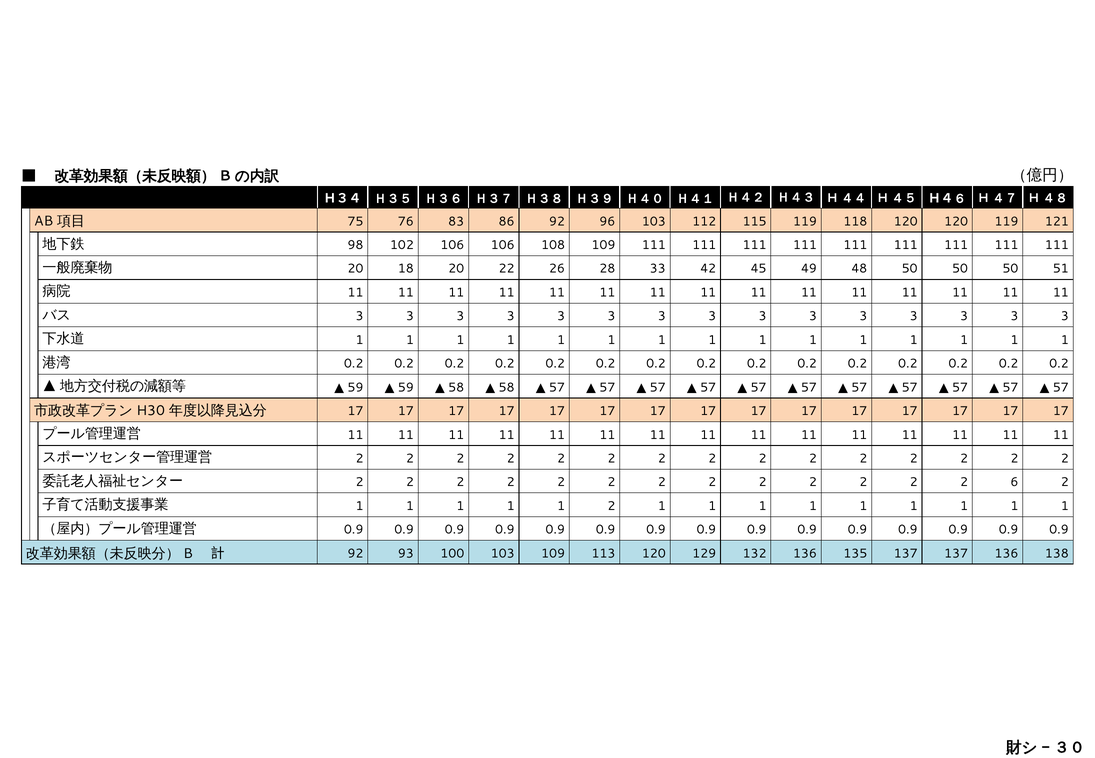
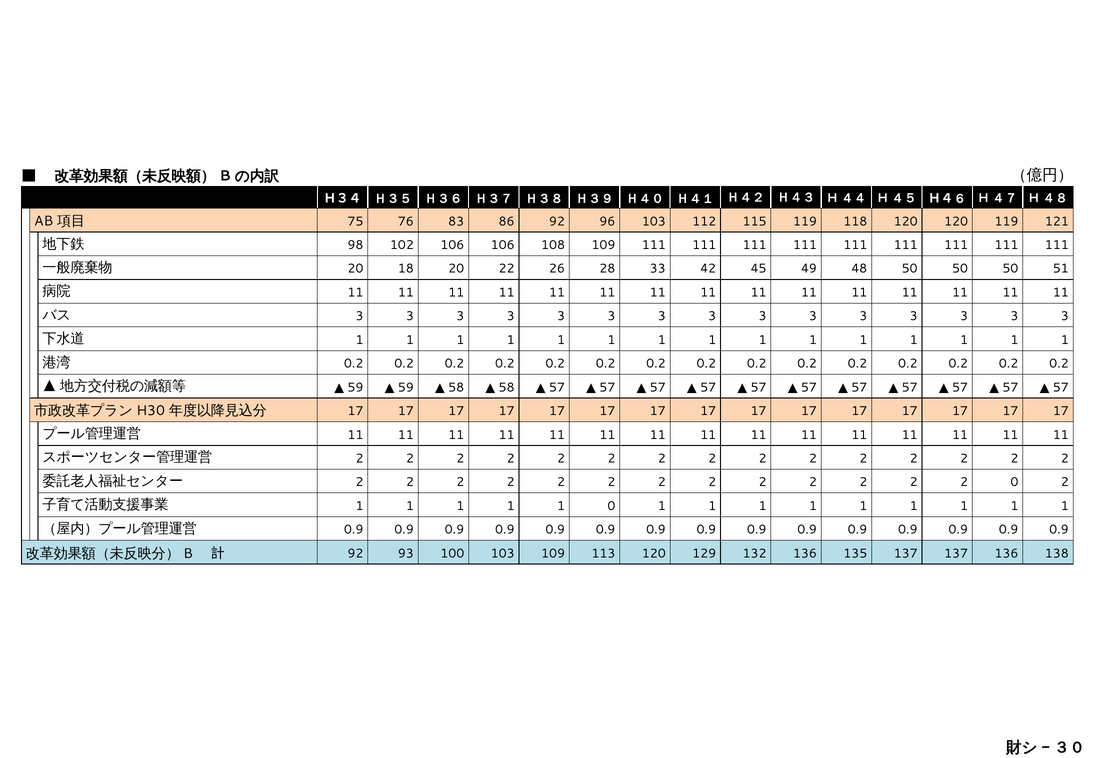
2 6: 6 -> 0
1 2: 2 -> 0
